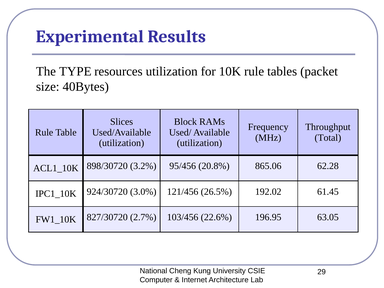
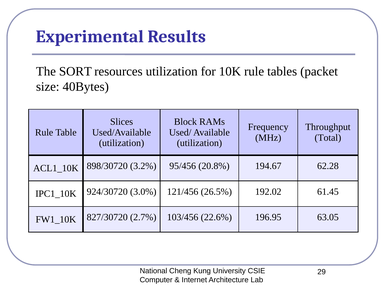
TYPE: TYPE -> SORT
865.06: 865.06 -> 194.67
